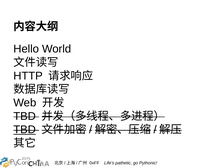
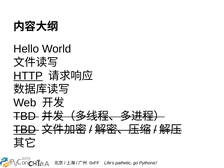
HTTP underline: none -> present
